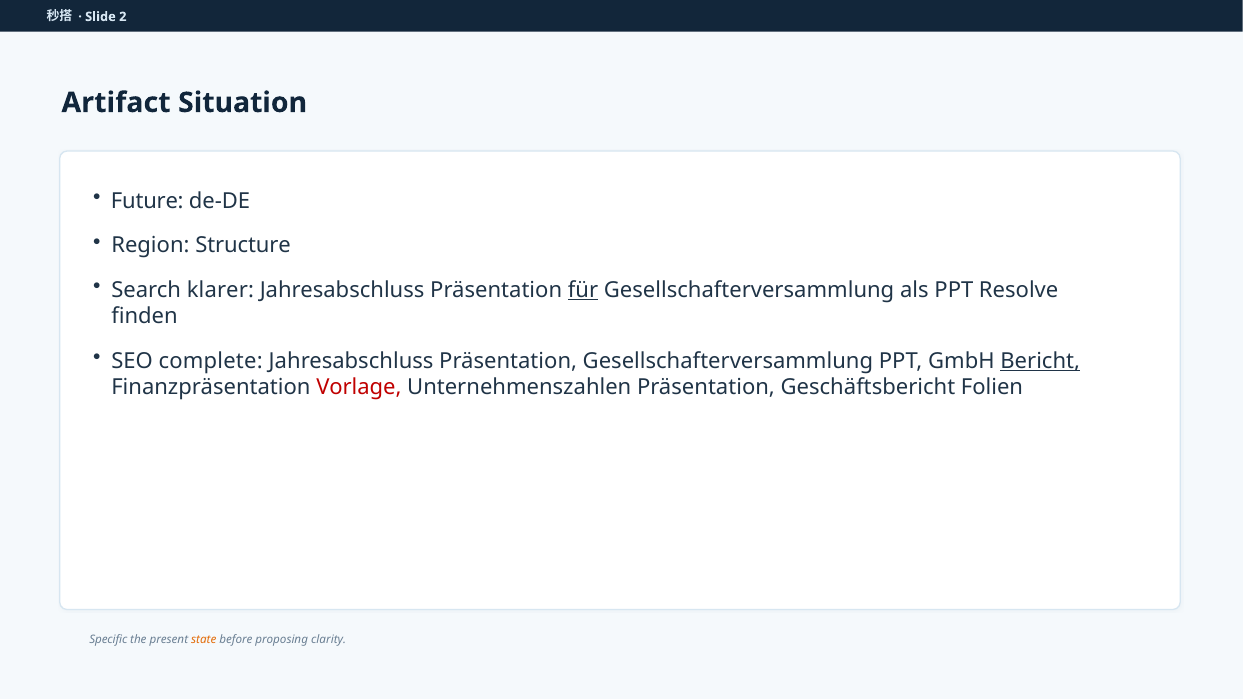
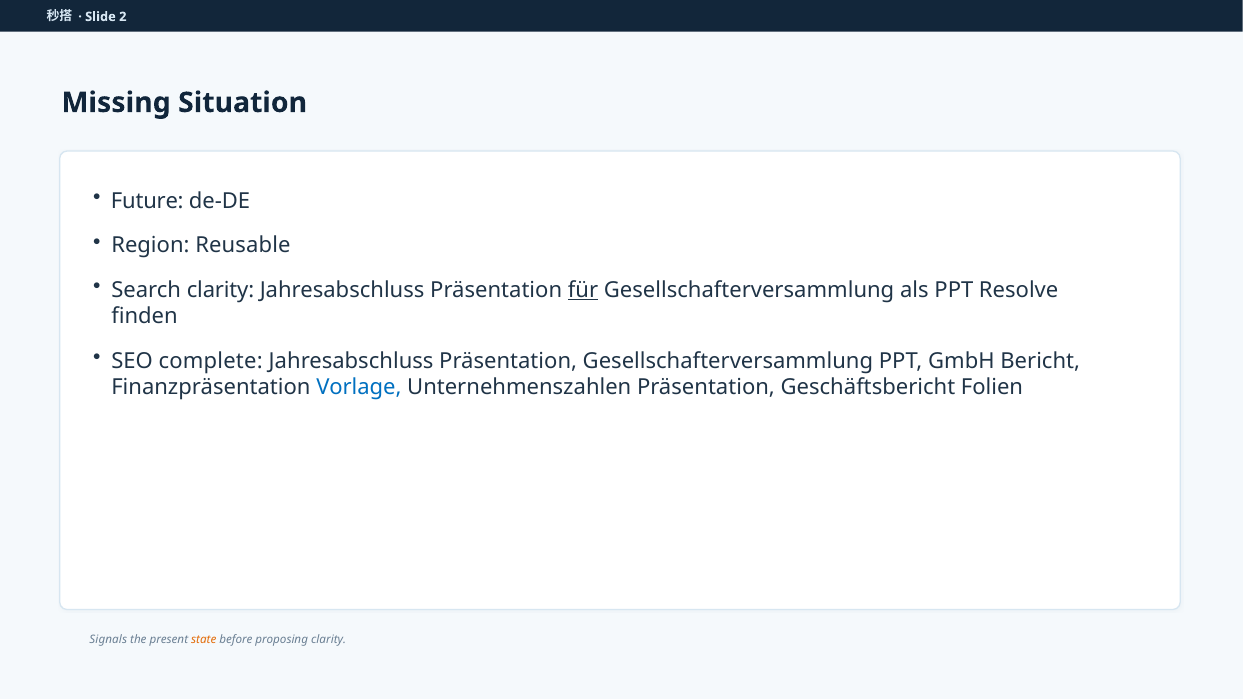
Artifact: Artifact -> Missing
Structure: Structure -> Reusable
Search klarer: klarer -> clarity
Bericht underline: present -> none
Vorlage colour: red -> blue
Specific: Specific -> Signals
